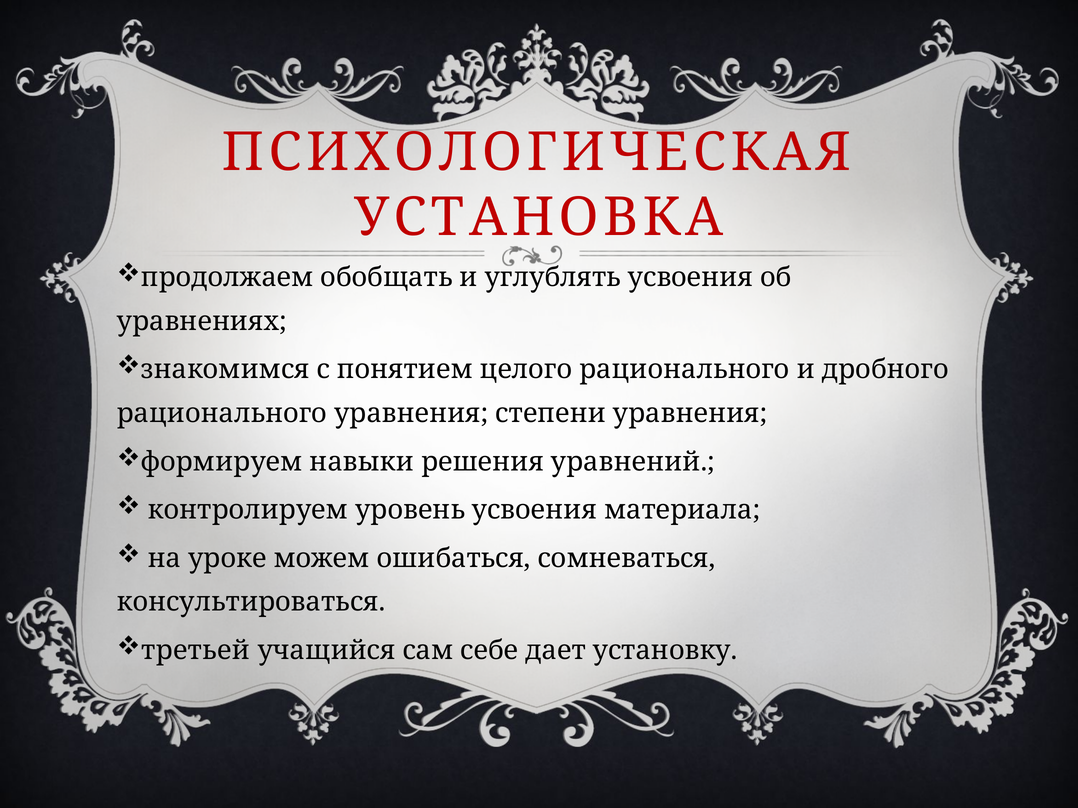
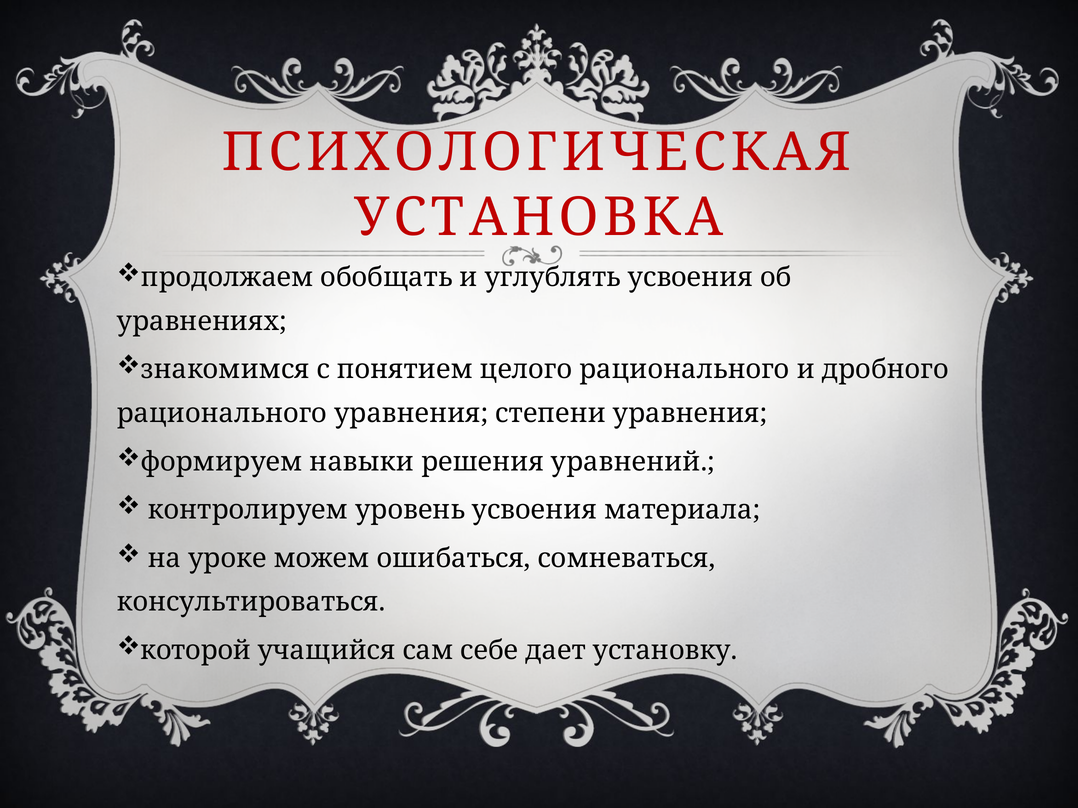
третьей: третьей -> которой
